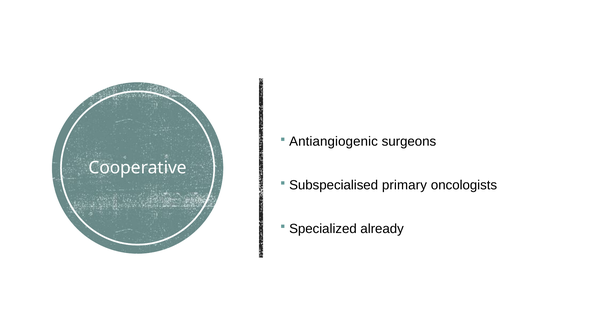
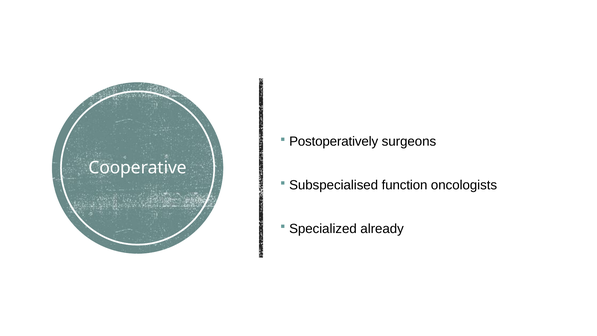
Antiangiogenic: Antiangiogenic -> Postoperatively
primary: primary -> function
